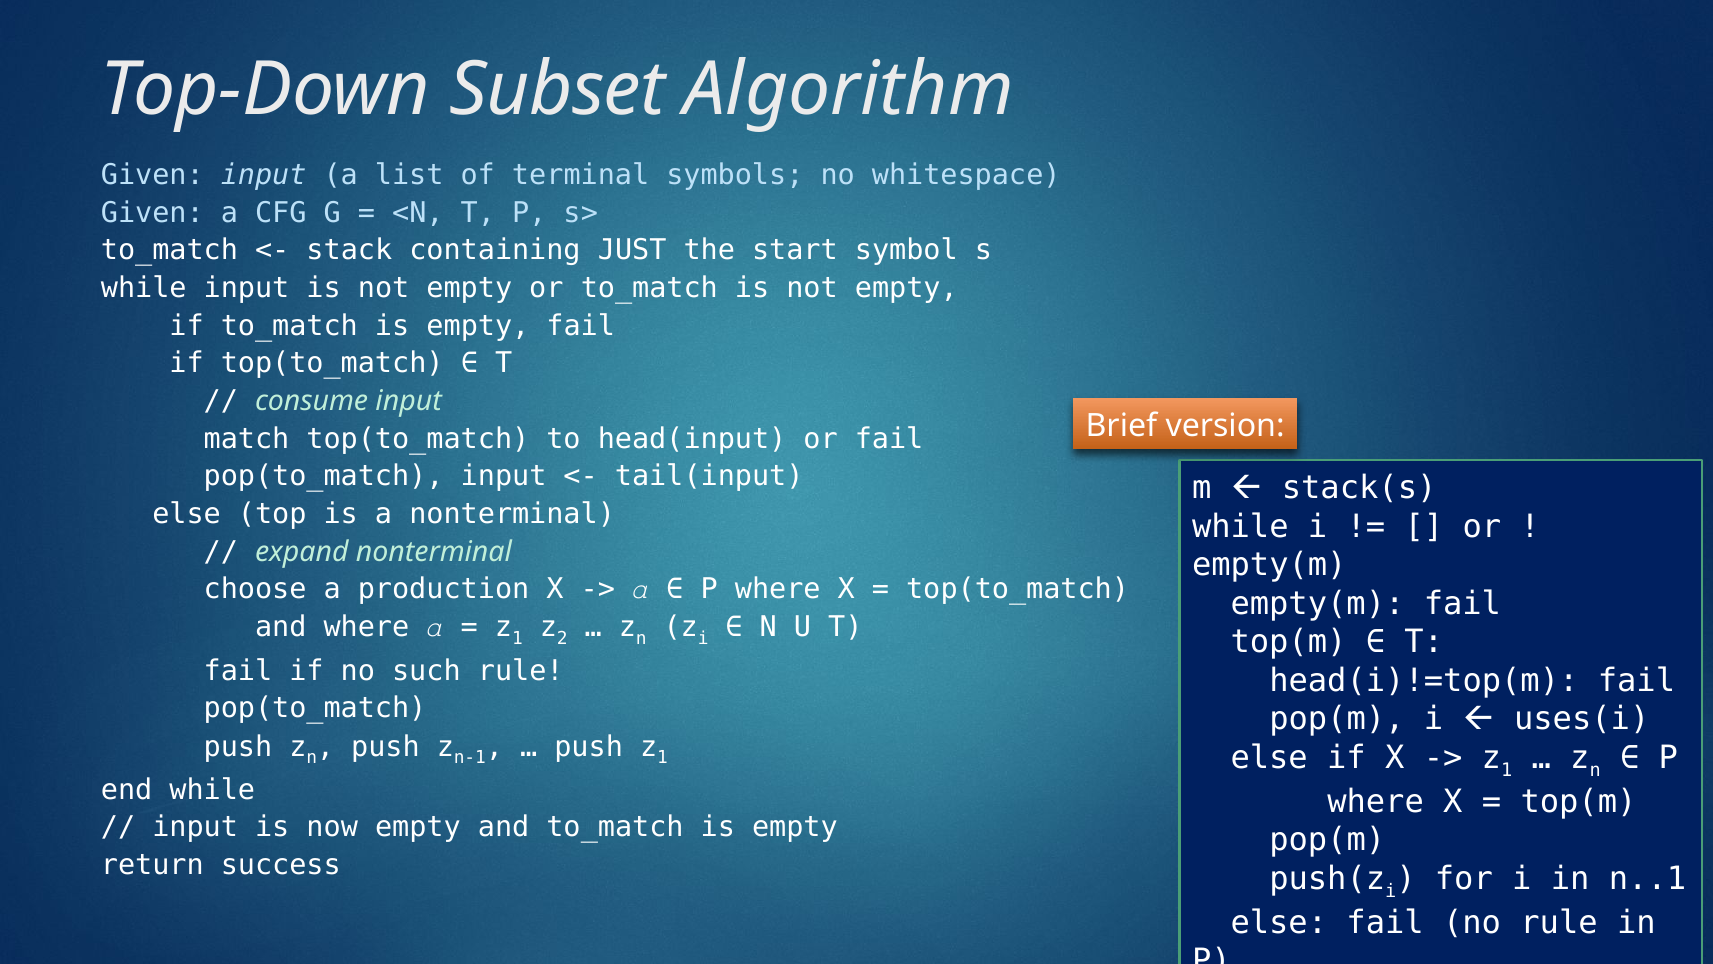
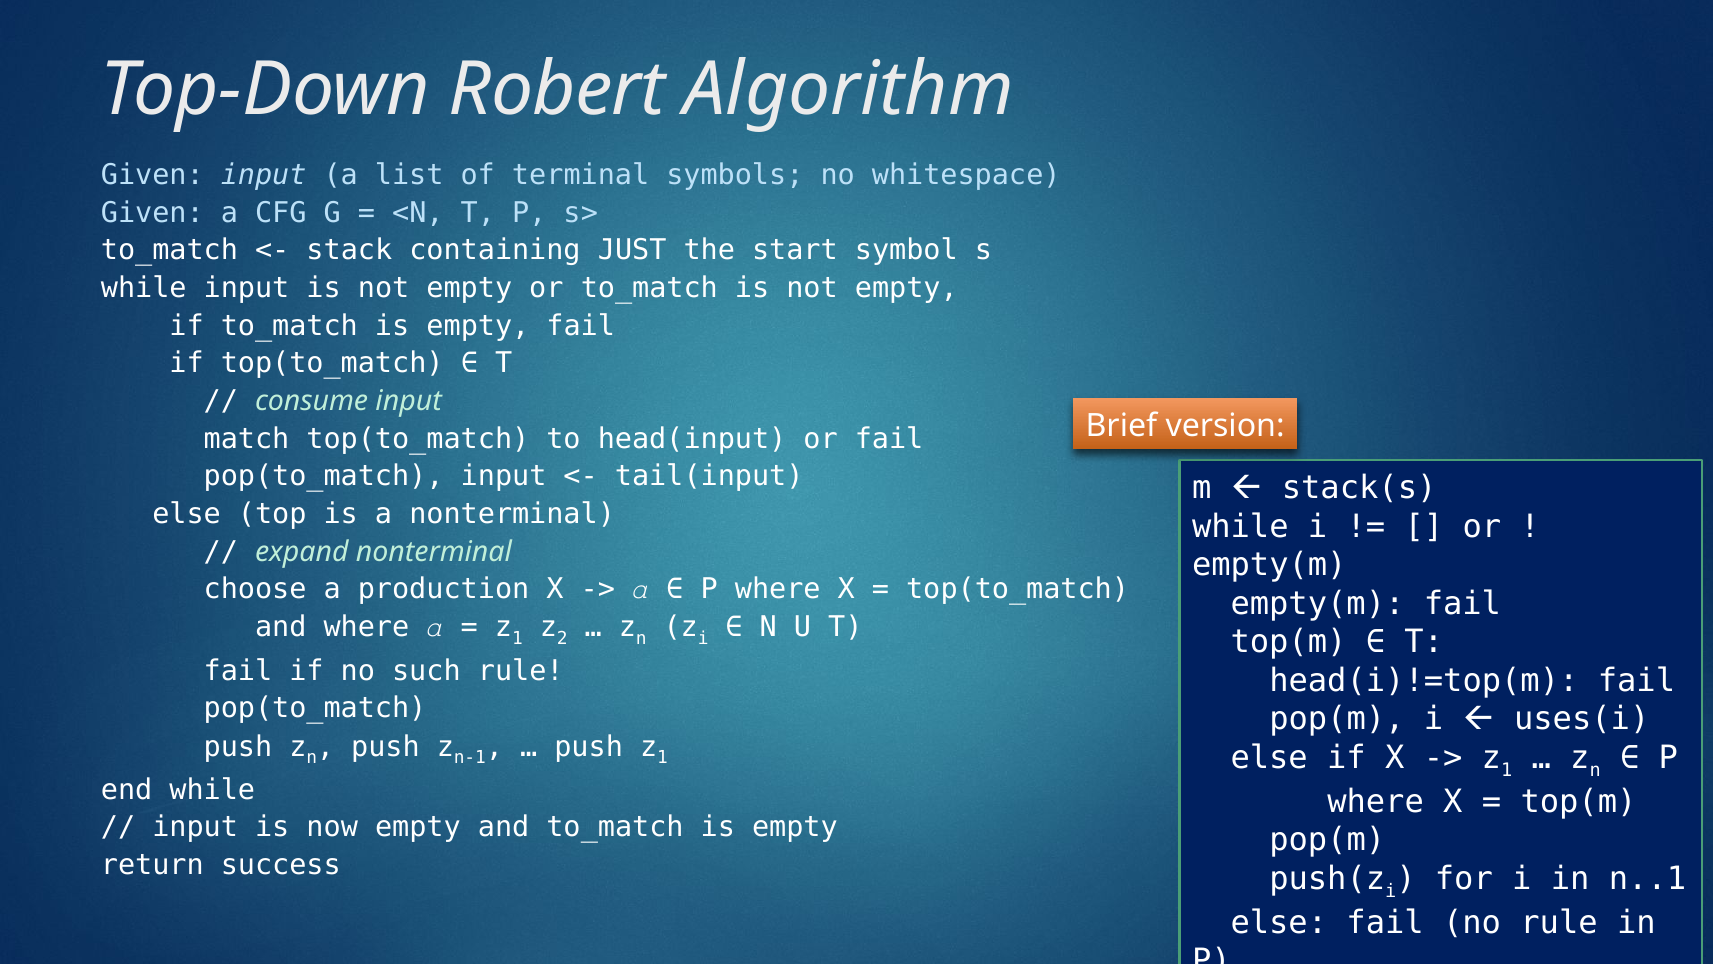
Subset: Subset -> Robert
